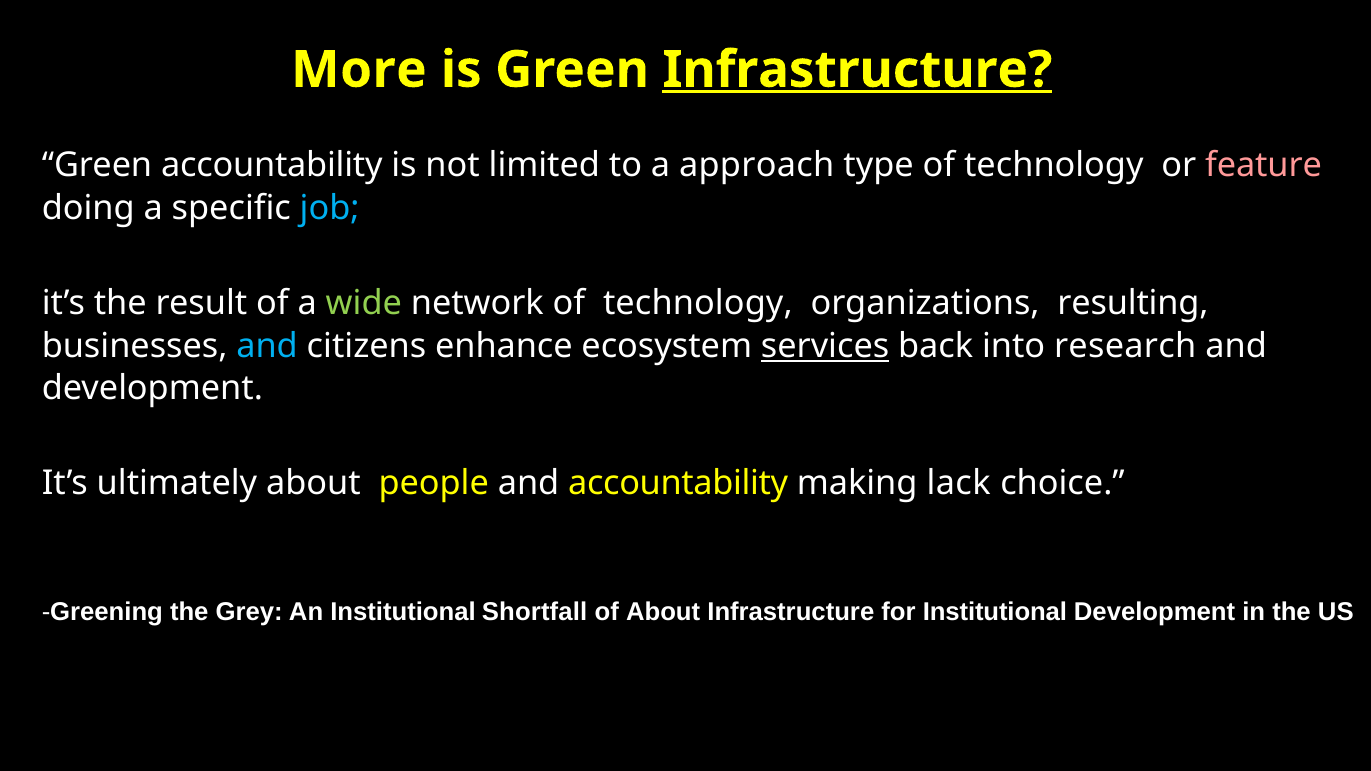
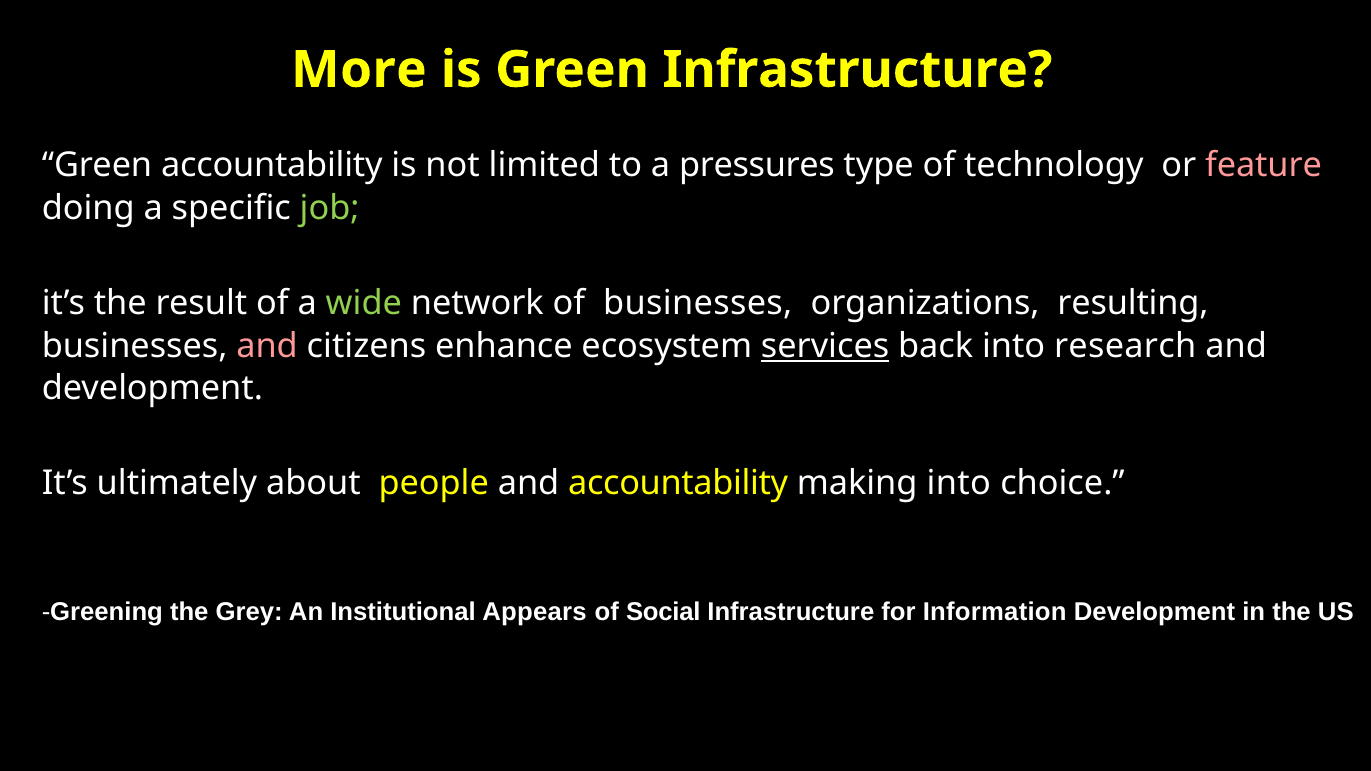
Infrastructure at (857, 70) underline: present -> none
approach: approach -> pressures
job colour: light blue -> light green
network of technology: technology -> businesses
and at (267, 346) colour: light blue -> pink
making lack: lack -> into
Shortfall: Shortfall -> Appears
of About: About -> Social
for Institutional: Institutional -> Information
